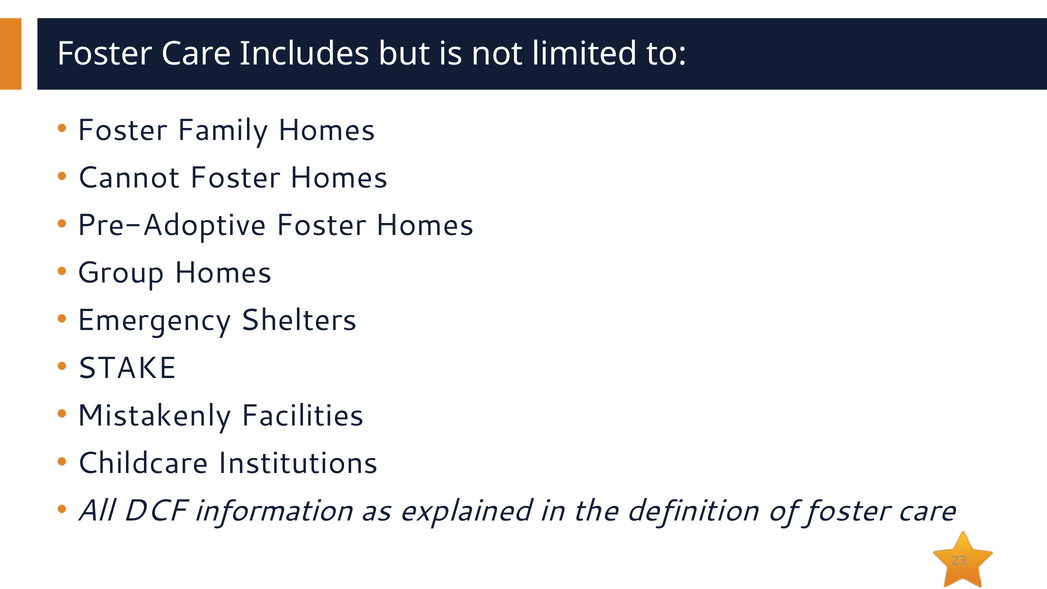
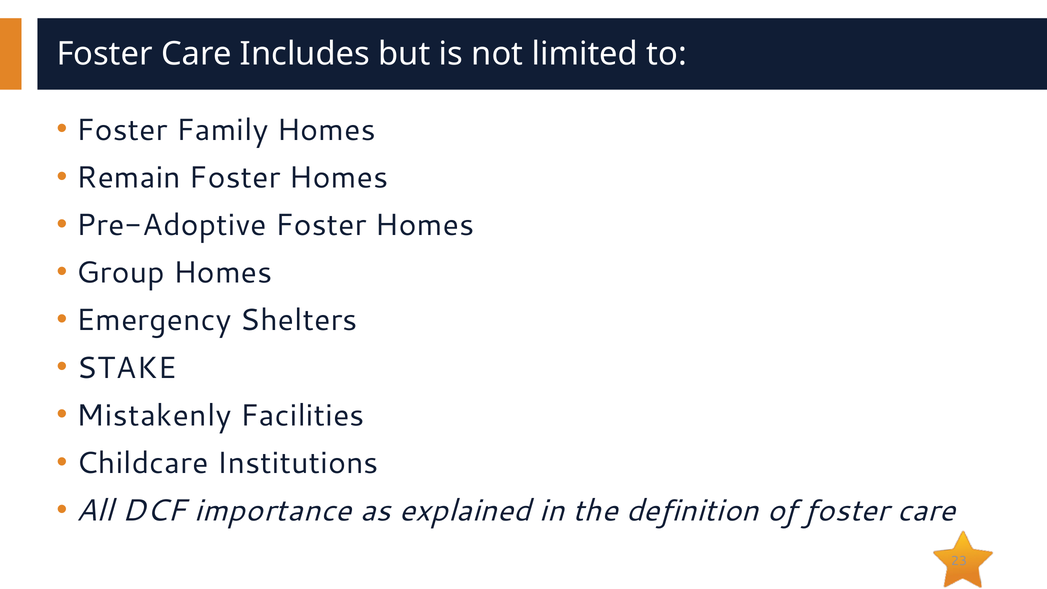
Cannot: Cannot -> Remain
information: information -> importance
